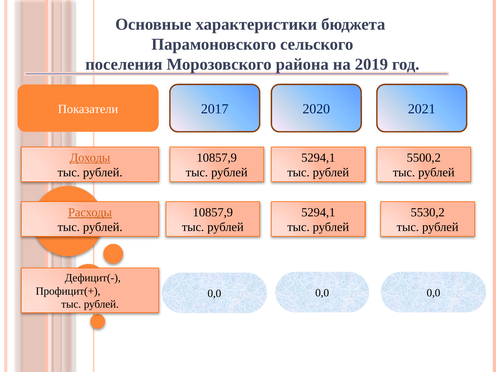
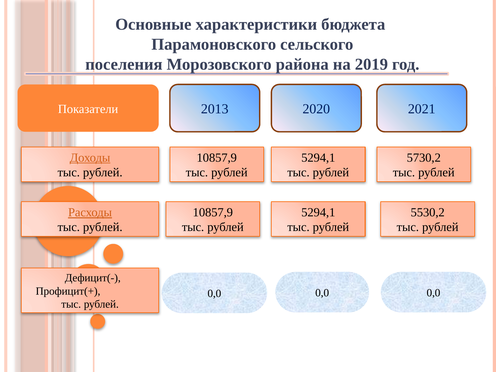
2017: 2017 -> 2013
5500,2: 5500,2 -> 5730,2
